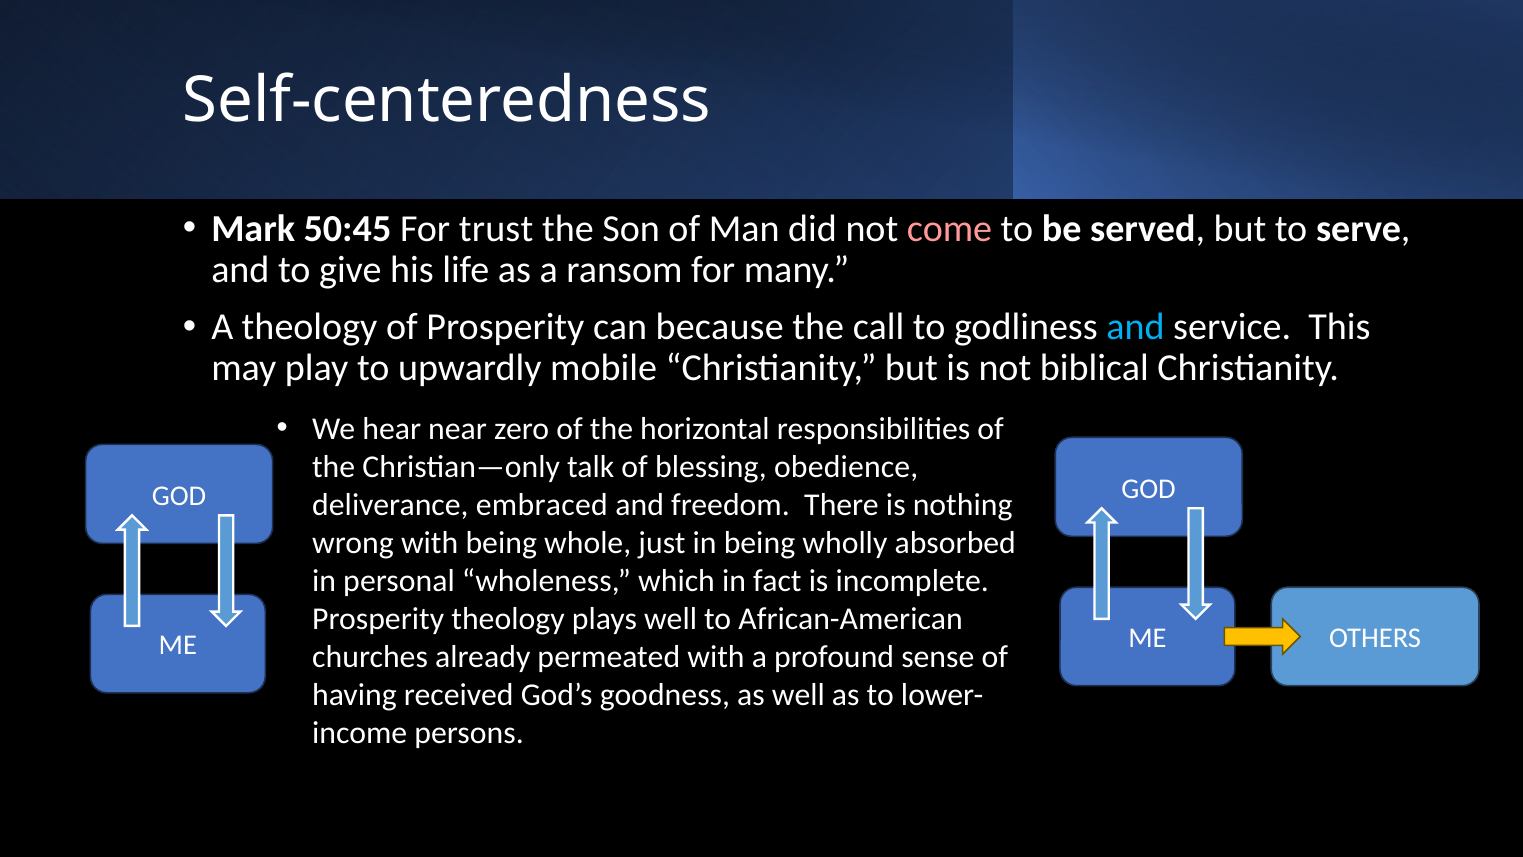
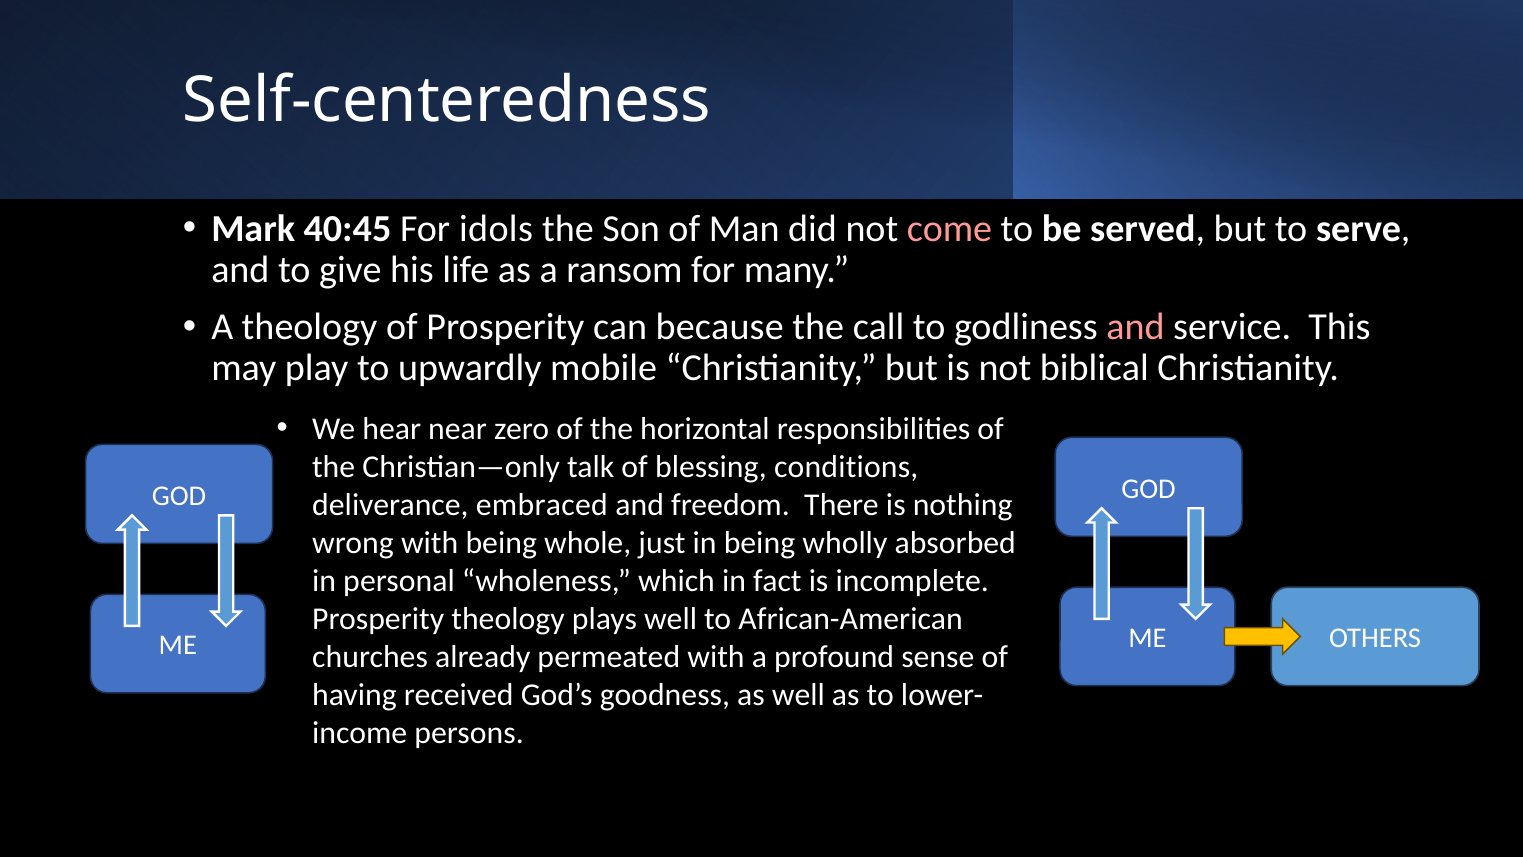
50:45: 50:45 -> 40:45
trust: trust -> idols
and at (1135, 327) colour: light blue -> pink
obedience: obedience -> conditions
